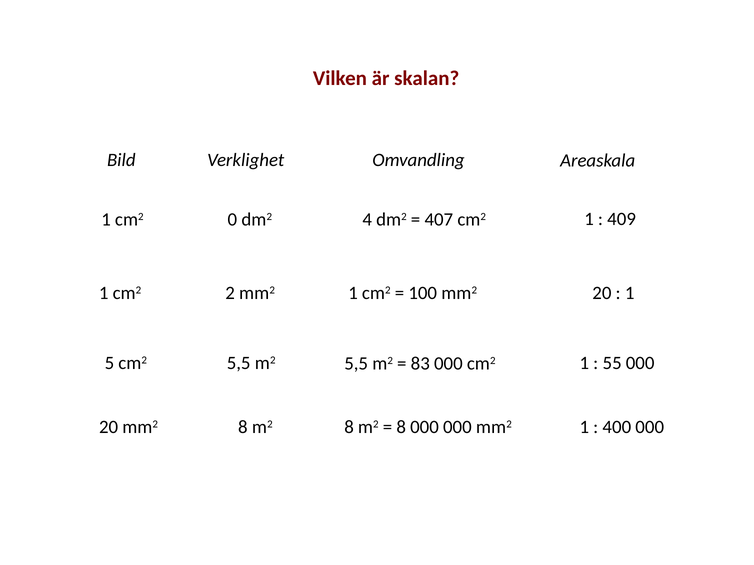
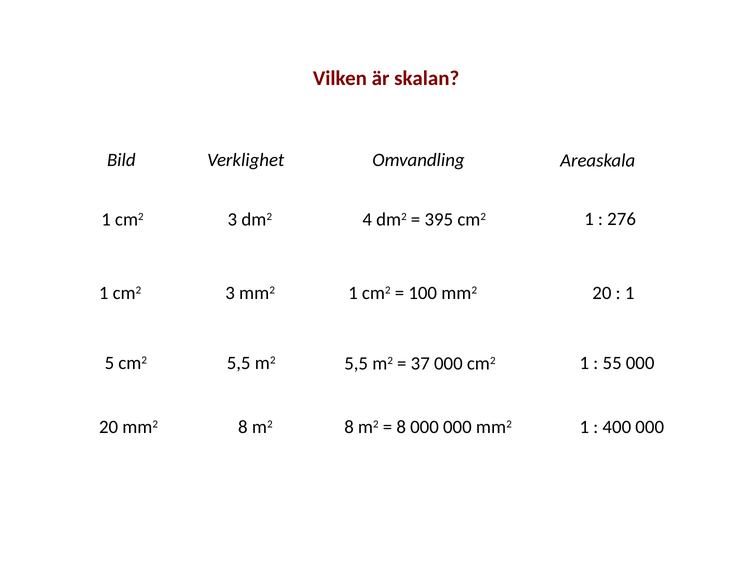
409: 409 -> 276
0 at (232, 220): 0 -> 3
407: 407 -> 395
2 at (230, 293): 2 -> 3
83: 83 -> 37
